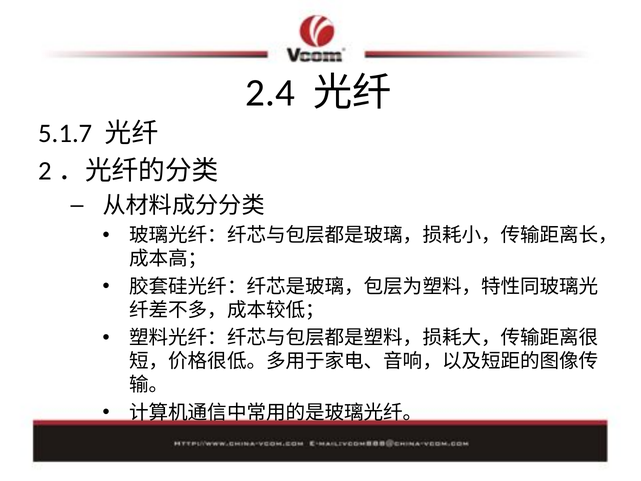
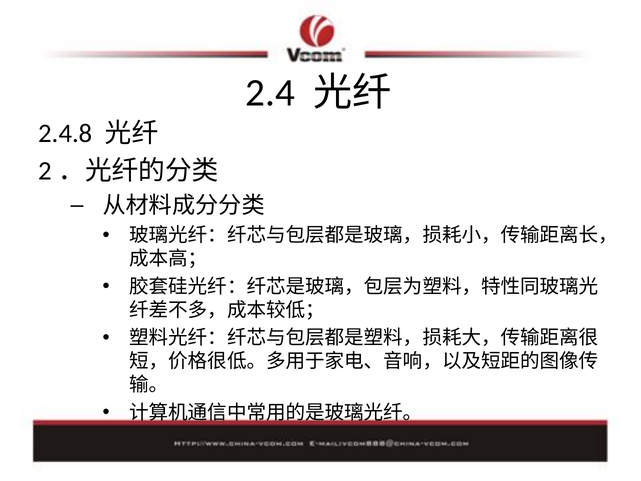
5.1.7: 5.1.7 -> 2.4.8
